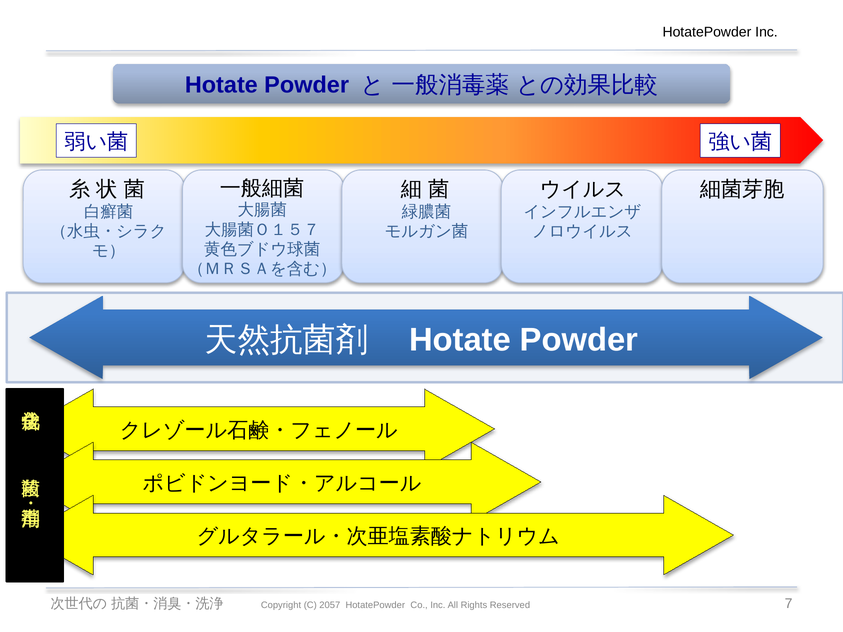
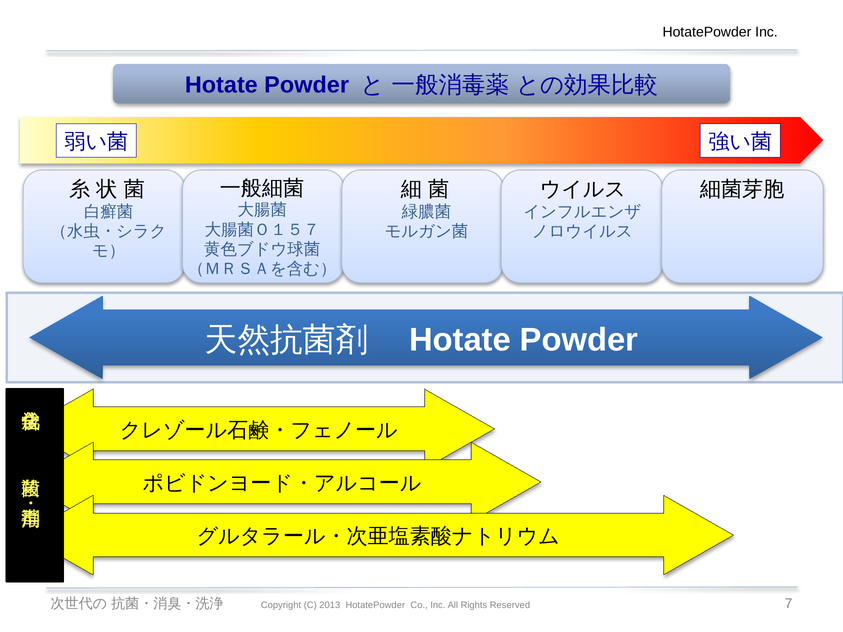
2057: 2057 -> 2013
